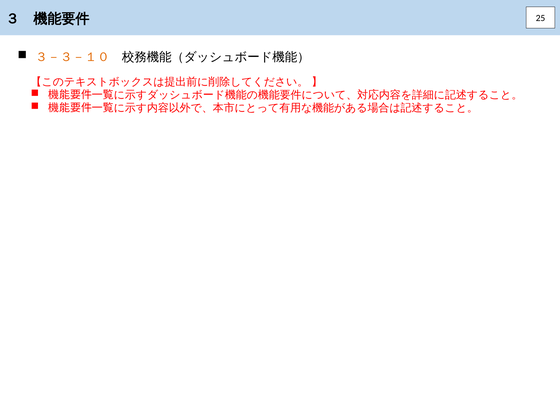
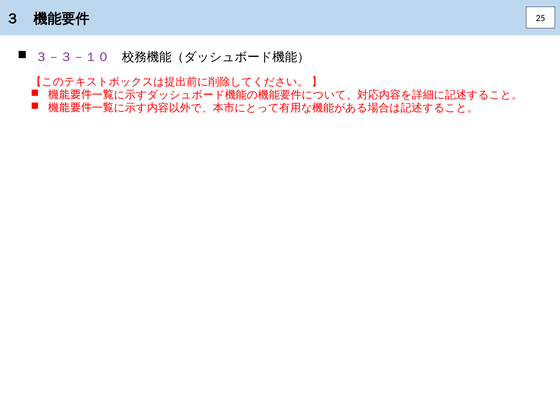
３－３－１０ colour: orange -> purple
